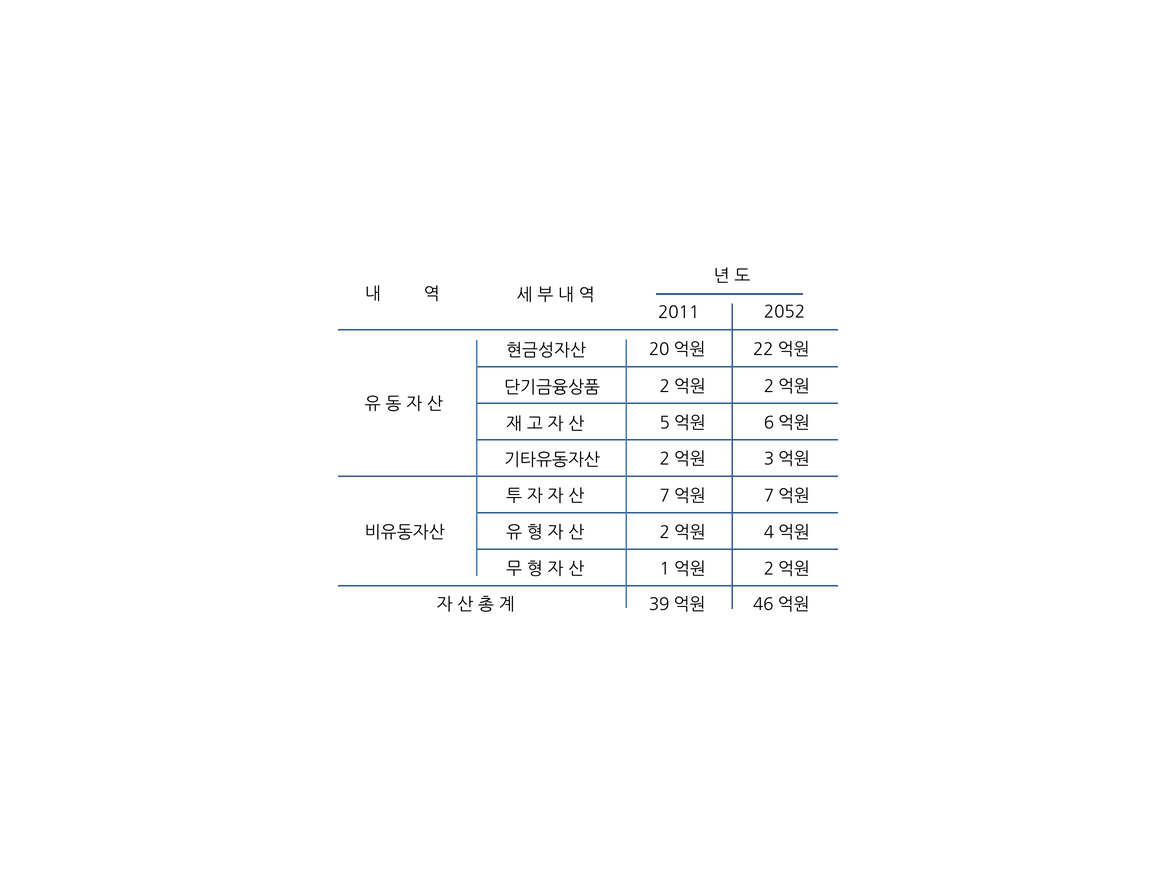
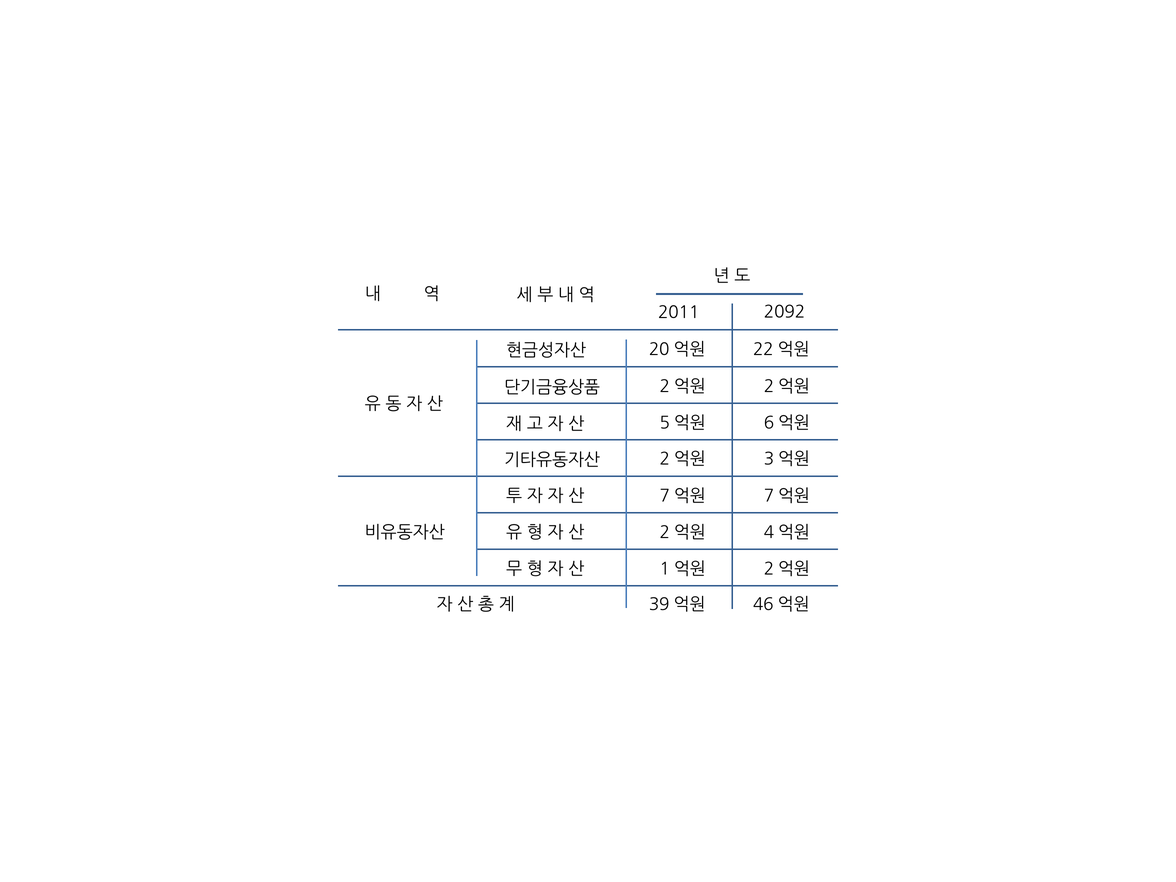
2052: 2052 -> 2092
